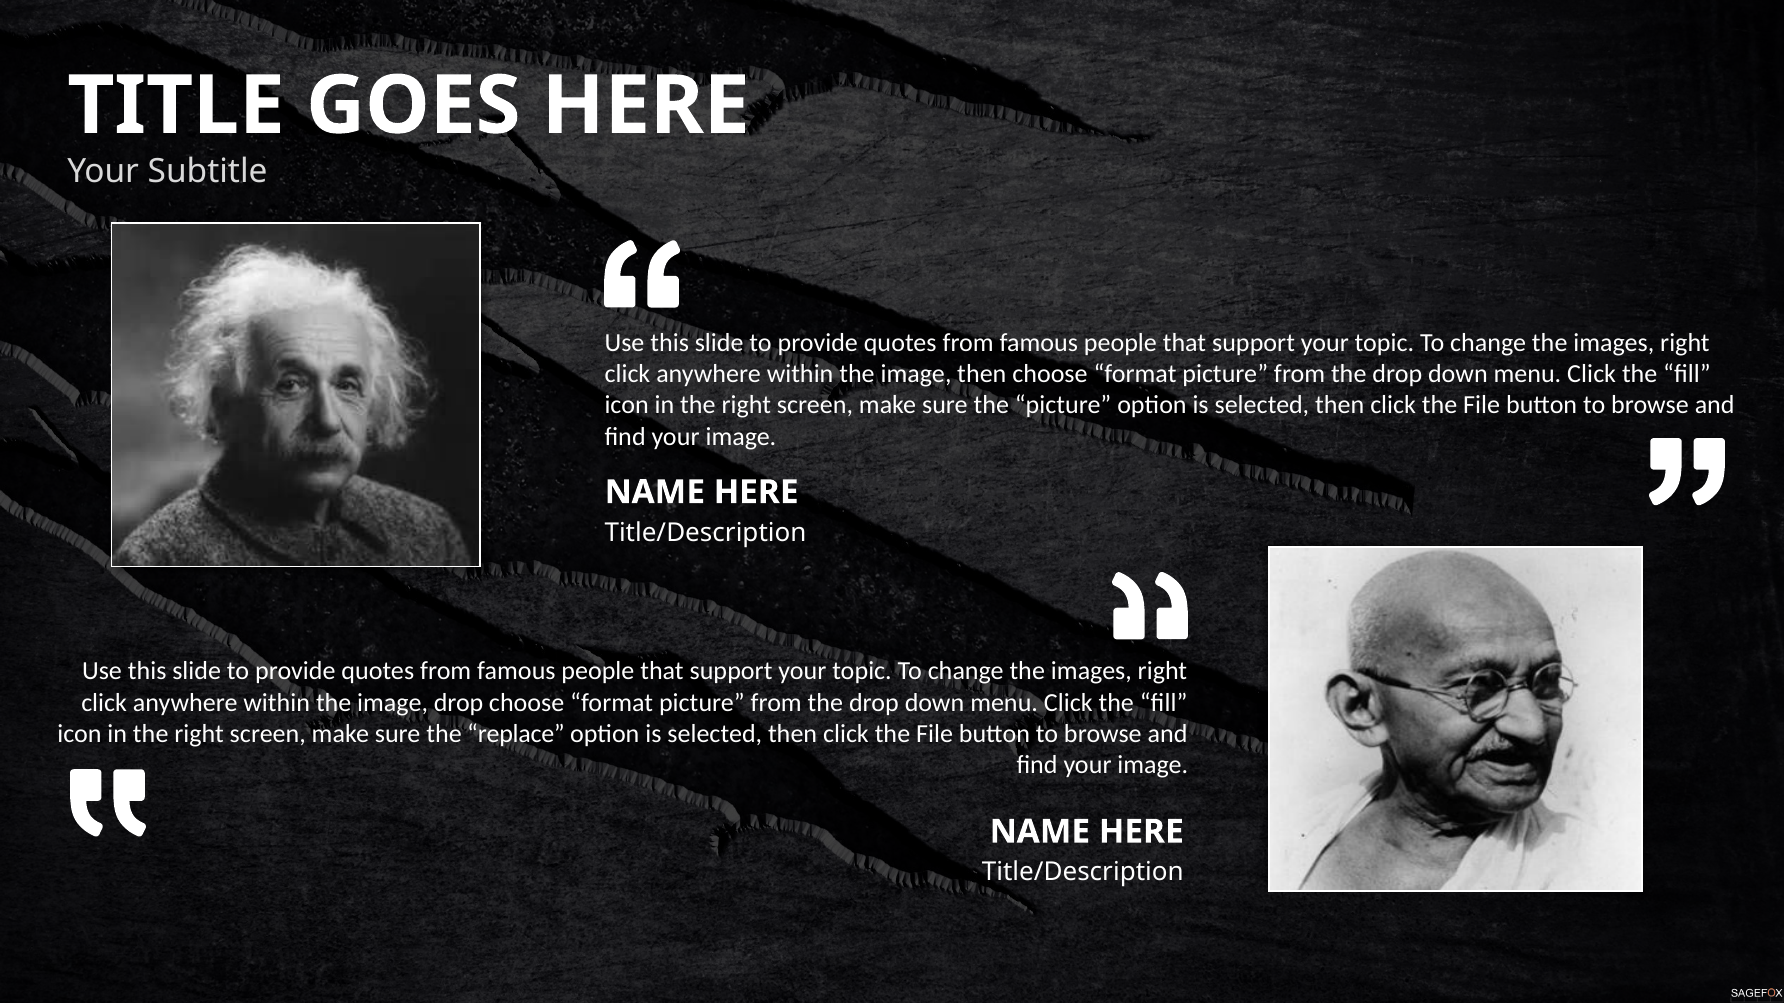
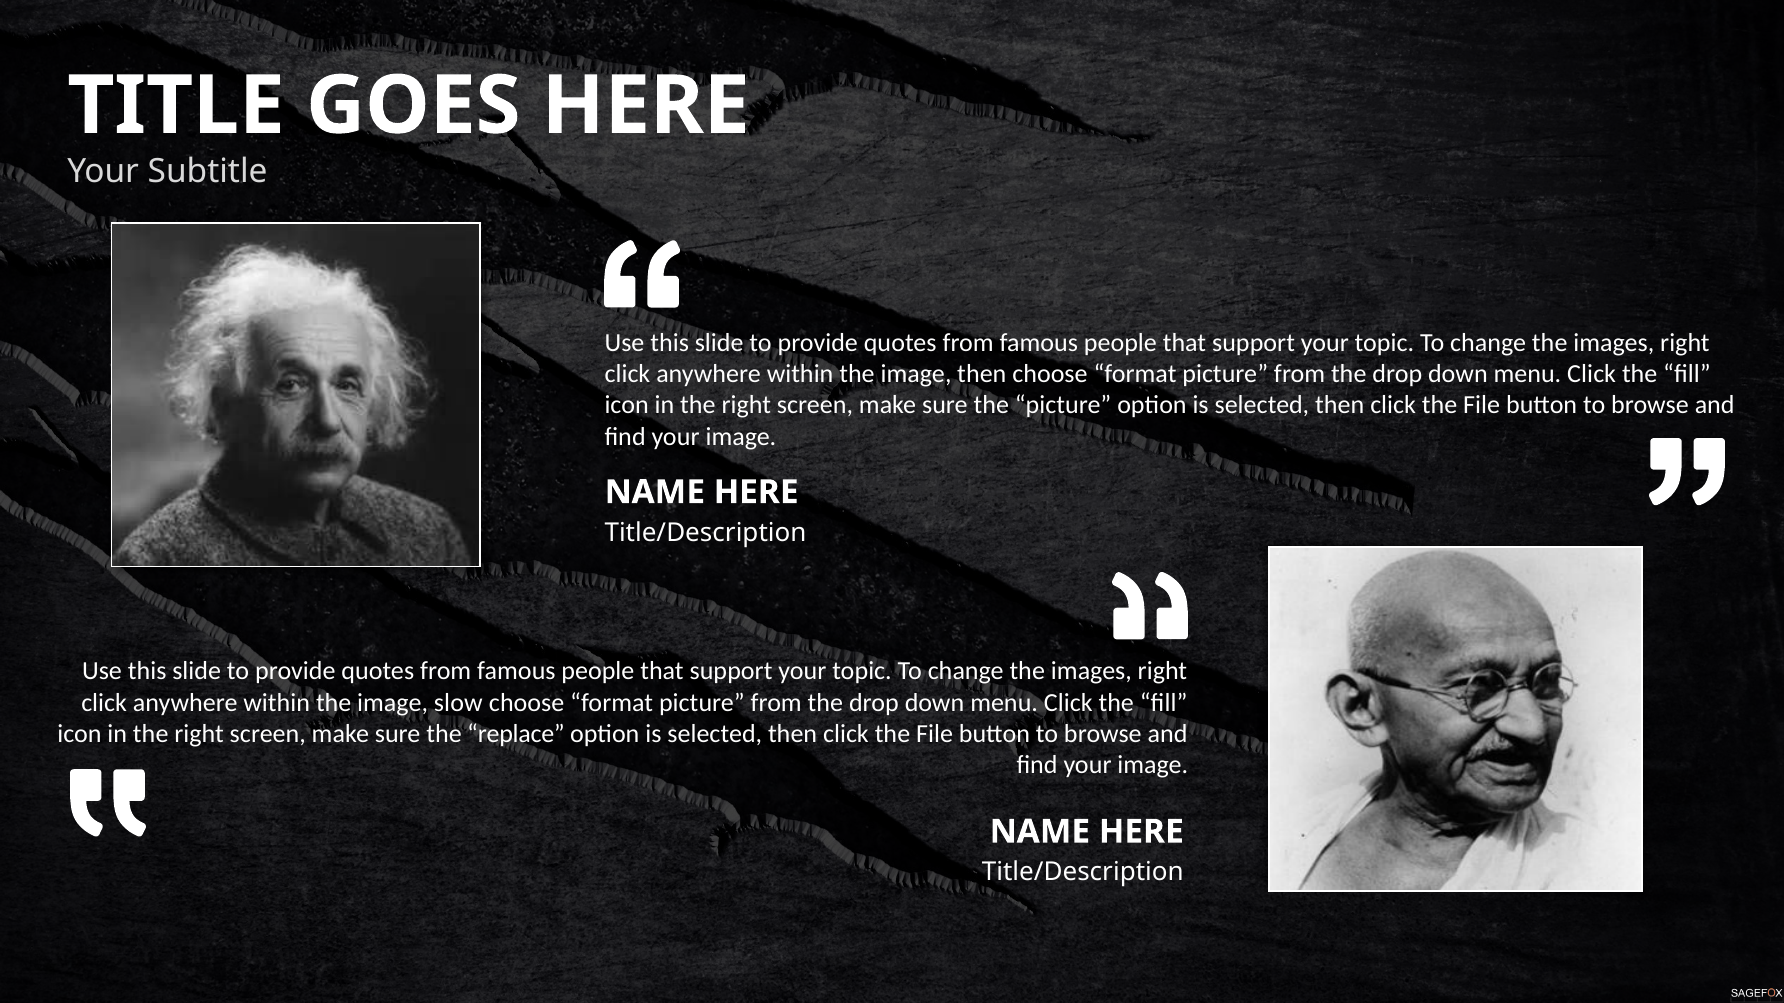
image drop: drop -> slow
